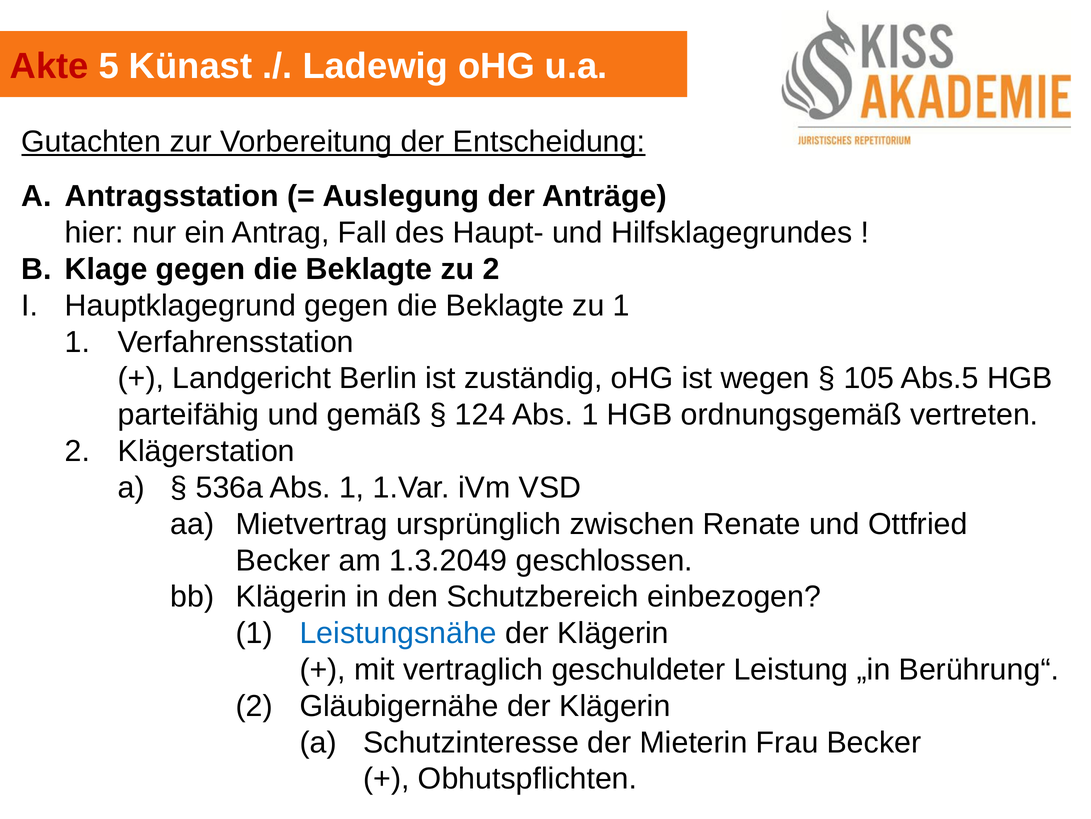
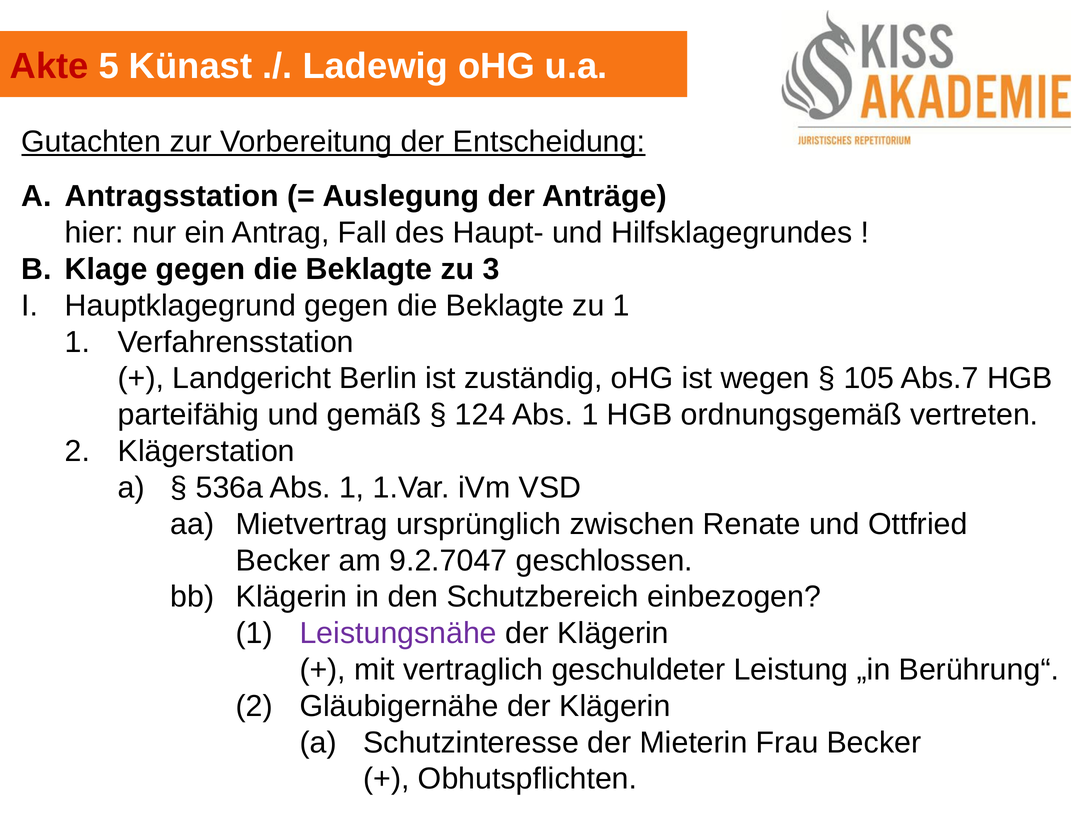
zu 2: 2 -> 3
Abs.5: Abs.5 -> Abs.7
1.3.2049: 1.3.2049 -> 9.2.7047
Leistungsnähe colour: blue -> purple
